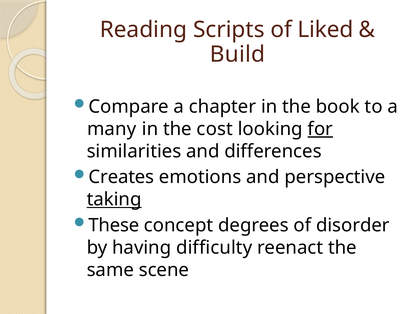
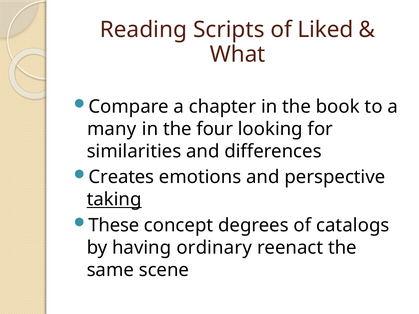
Build: Build -> What
cost: cost -> four
for underline: present -> none
disorder: disorder -> catalogs
difficulty: difficulty -> ordinary
